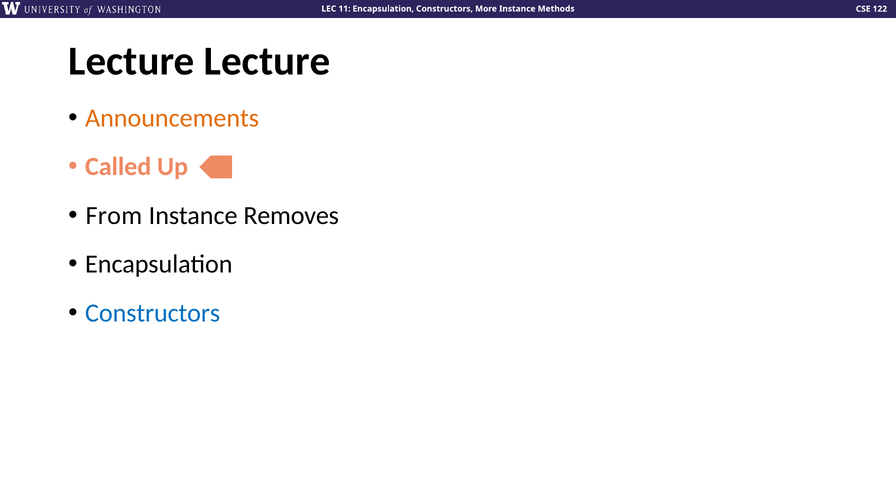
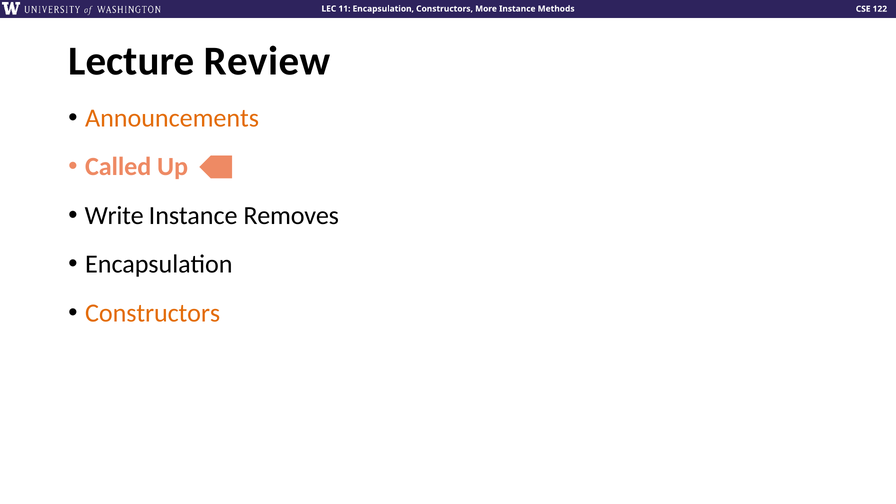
Lecture Lecture: Lecture -> Review
From: From -> Write
Constructors at (153, 313) colour: blue -> orange
